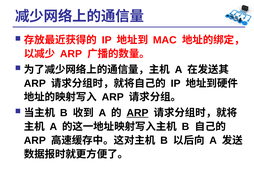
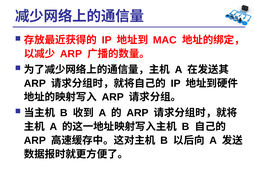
ARP at (137, 113) underline: present -> none
